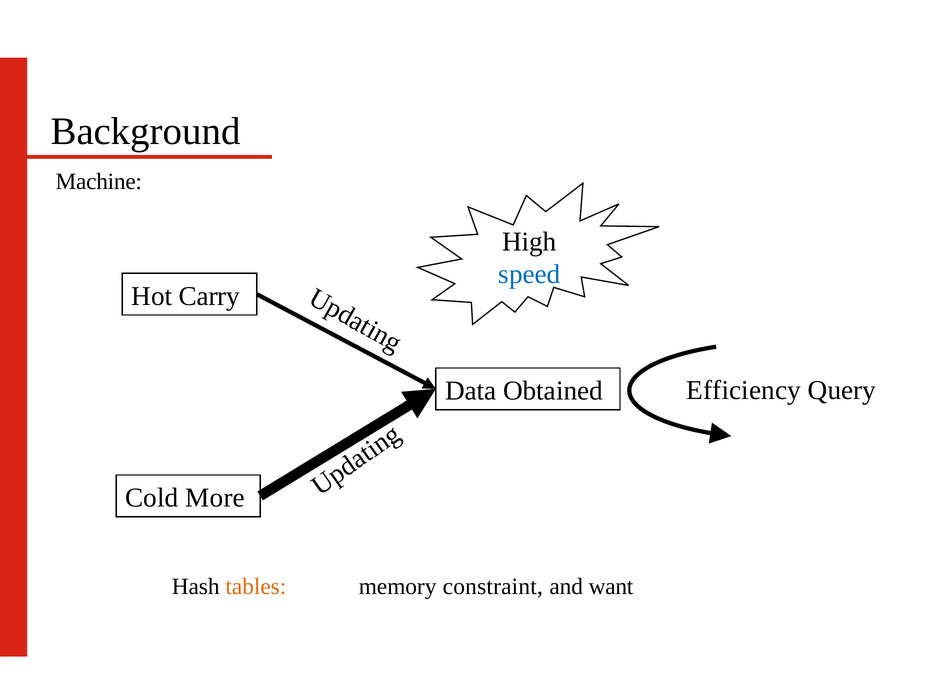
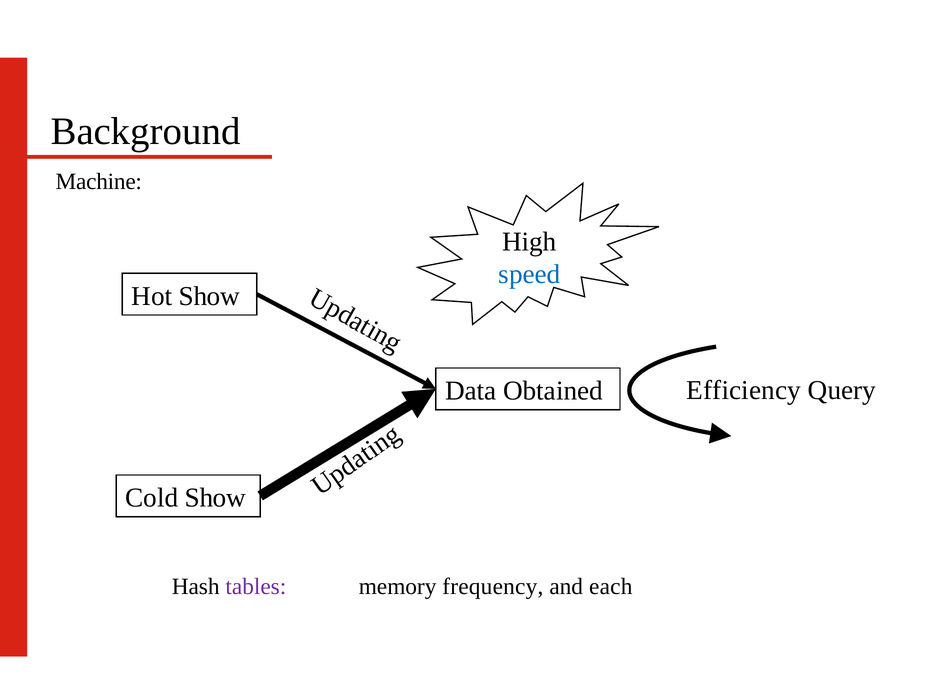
Hot Carry: Carry -> Show
Cold More: More -> Show
tables colour: orange -> purple
constraint: constraint -> frequency
want: want -> each
